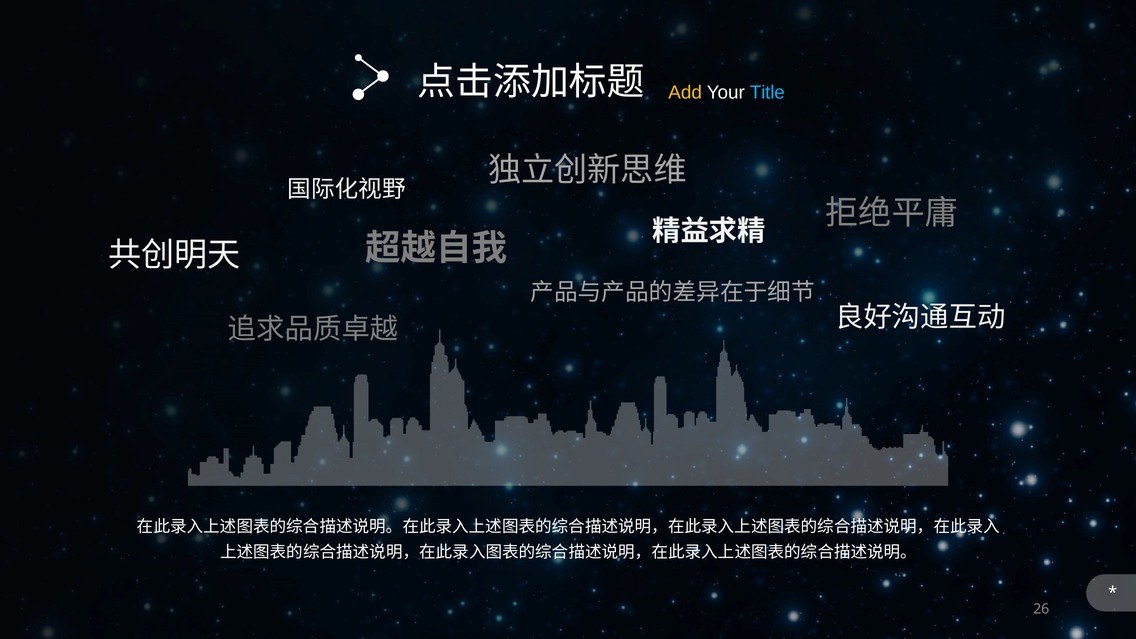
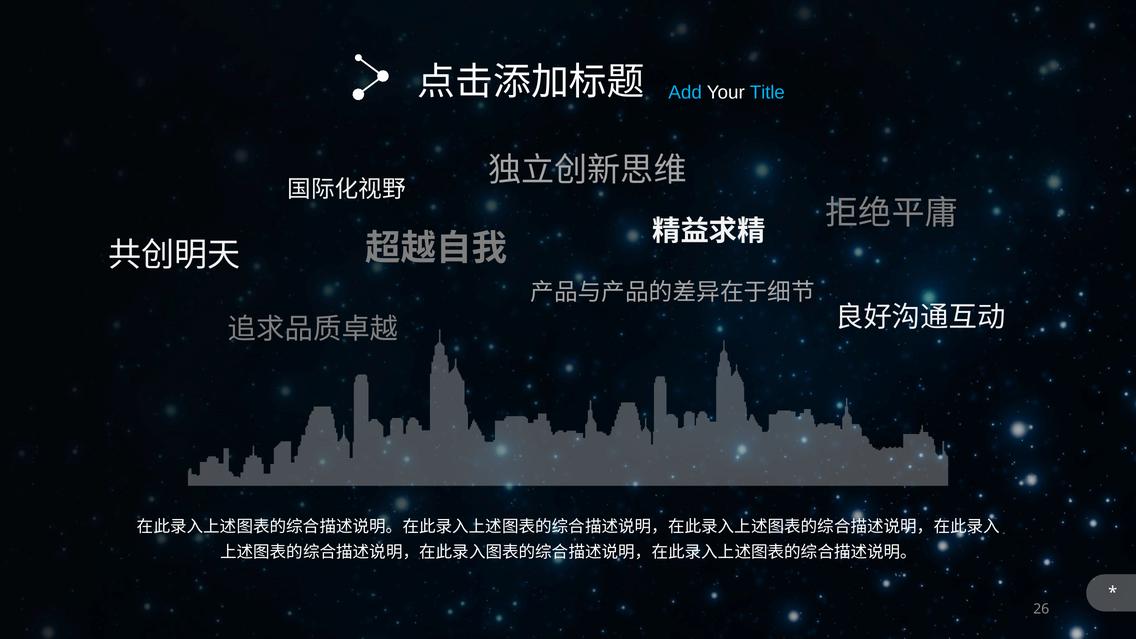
Add colour: yellow -> light blue
